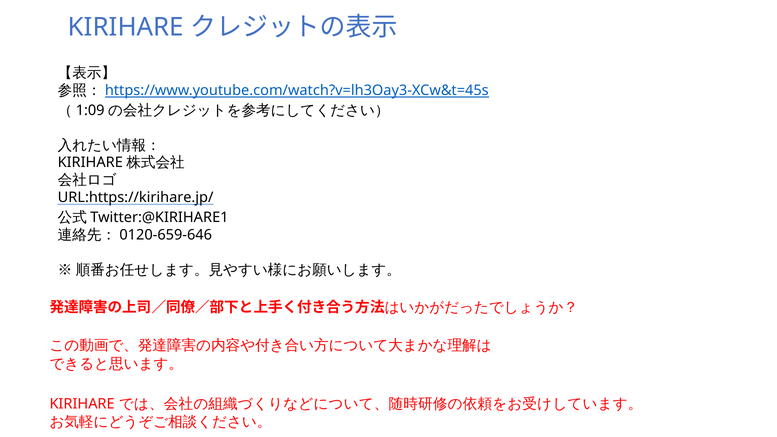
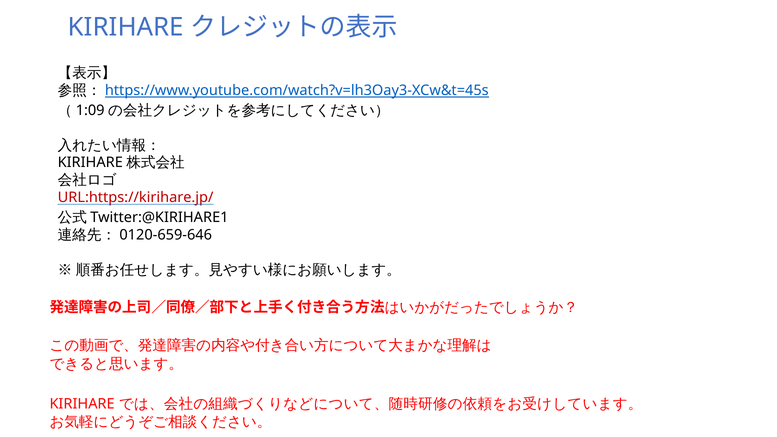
URL:https://kirihare.jp/ colour: black -> red
